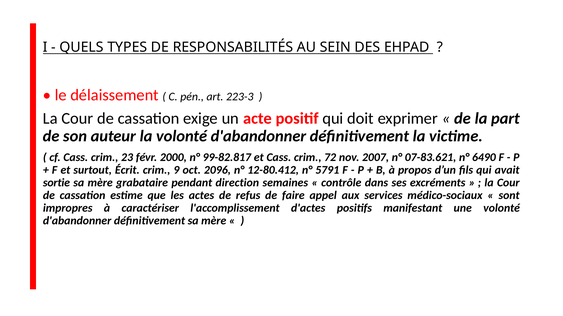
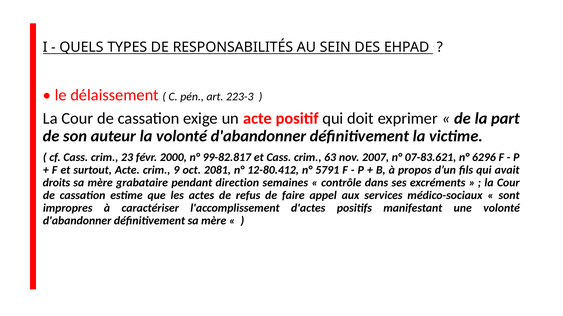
72: 72 -> 63
6490: 6490 -> 6296
surtout Écrit: Écrit -> Acte
2096: 2096 -> 2081
sortie: sortie -> droits
